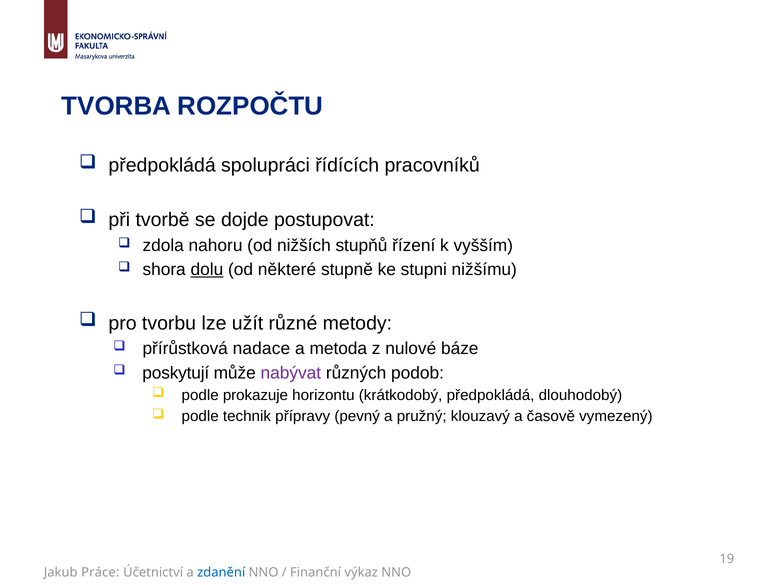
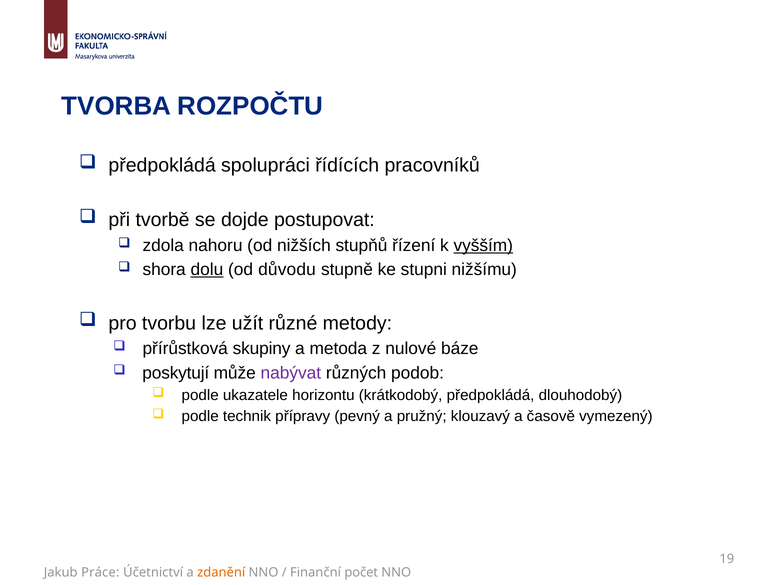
vyšším underline: none -> present
některé: některé -> důvodu
nadace: nadace -> skupiny
prokazuje: prokazuje -> ukazatele
zdanění colour: blue -> orange
výkaz: výkaz -> počet
